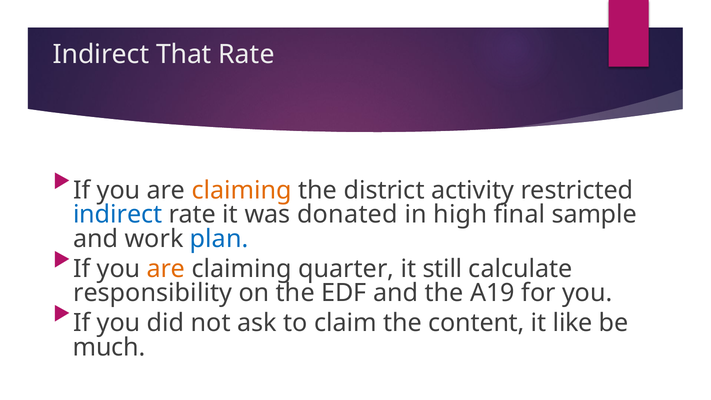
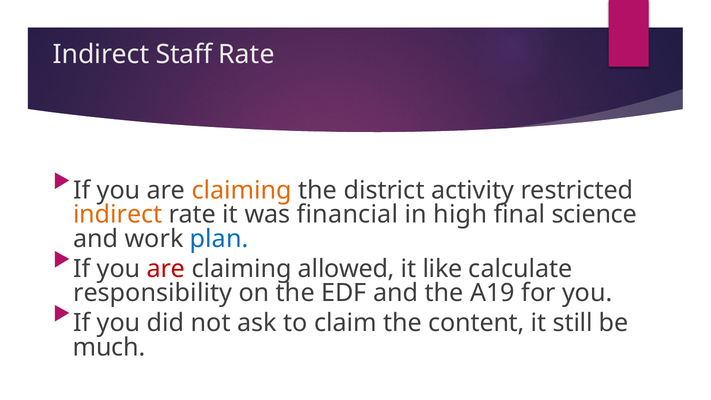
That: That -> Staff
indirect at (118, 215) colour: blue -> orange
donated: donated -> financial
sample: sample -> science
are at (166, 269) colour: orange -> red
quarter: quarter -> allowed
still: still -> like
like: like -> still
